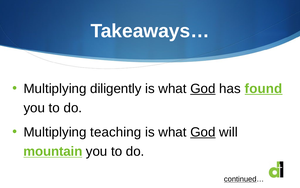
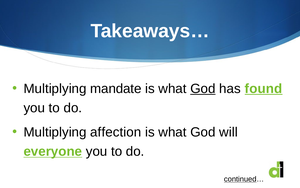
diligently: diligently -> mandate
teaching: teaching -> affection
God at (203, 132) underline: present -> none
mountain: mountain -> everyone
